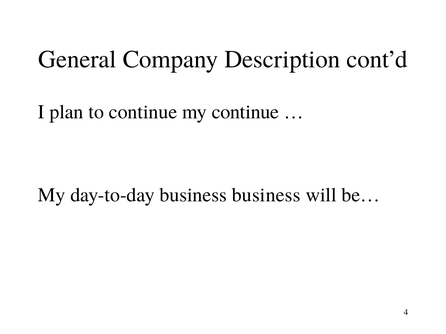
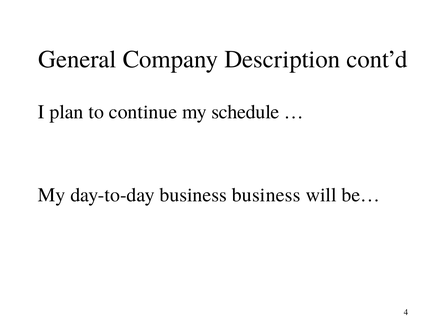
my continue: continue -> schedule
